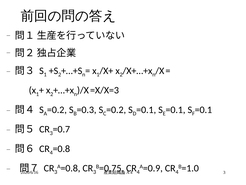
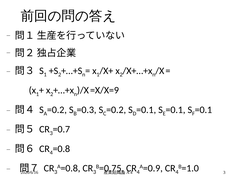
=X/X=3: =X/X=3 -> =X/X=9
